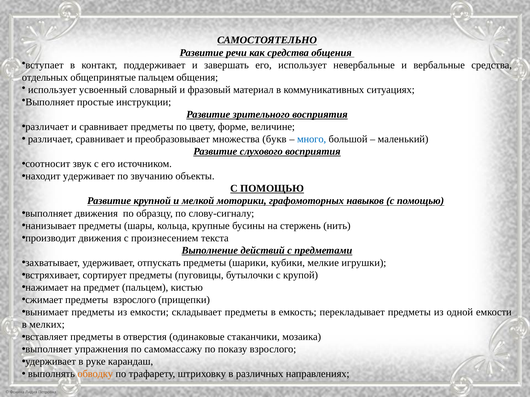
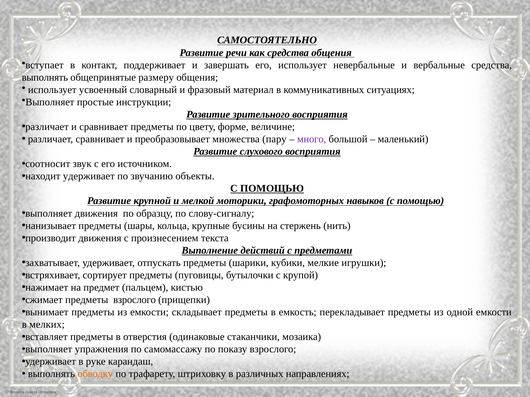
отдельных at (45, 77): отдельных -> выполнять
общепринятые пальцем: пальцем -> размеру
букв: букв -> пару
много colour: blue -> purple
